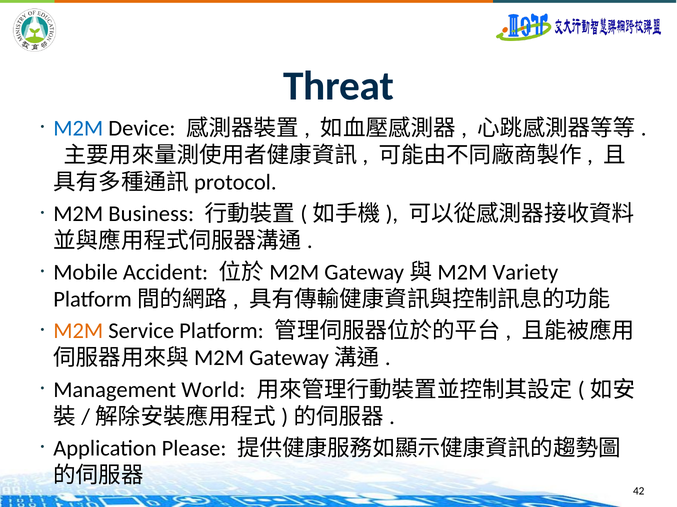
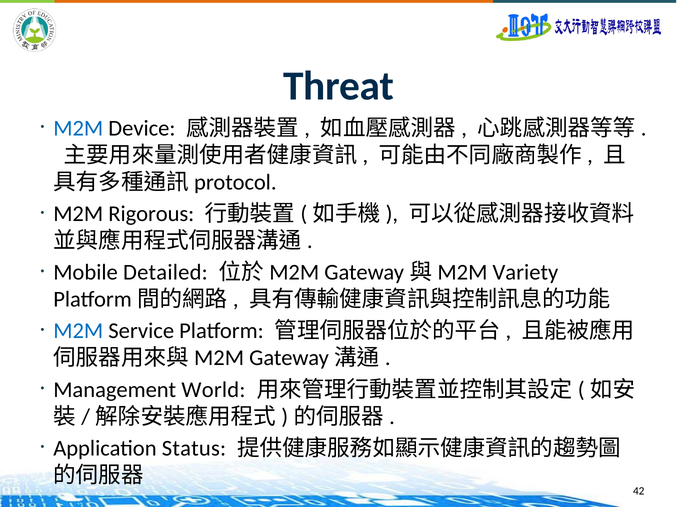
Business: Business -> Rigorous
Accident: Accident -> Detailed
M2M at (78, 332) colour: orange -> blue
Please: Please -> Status
